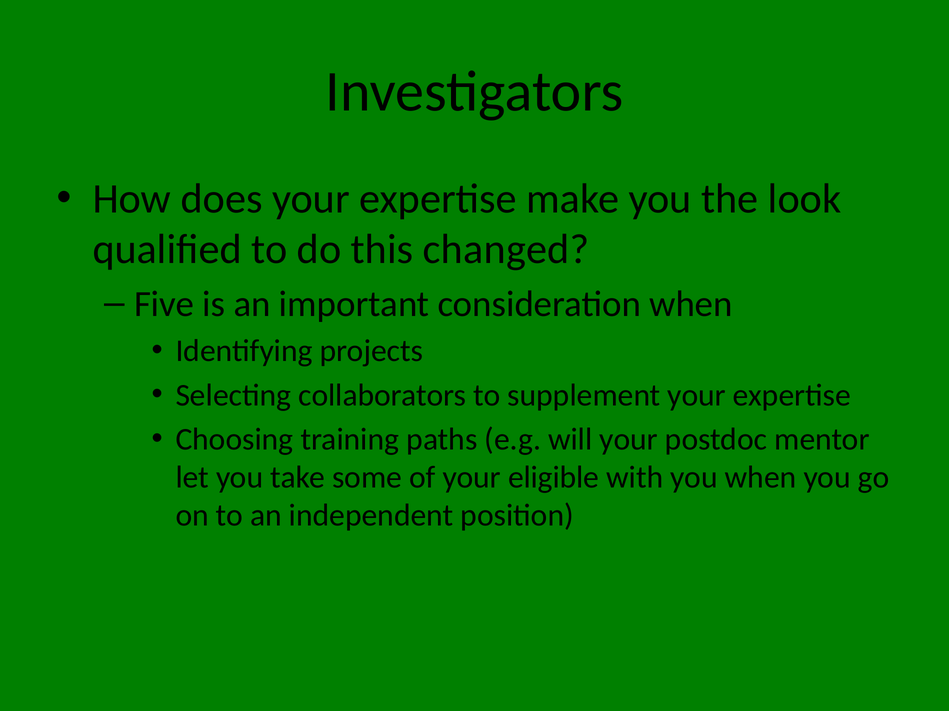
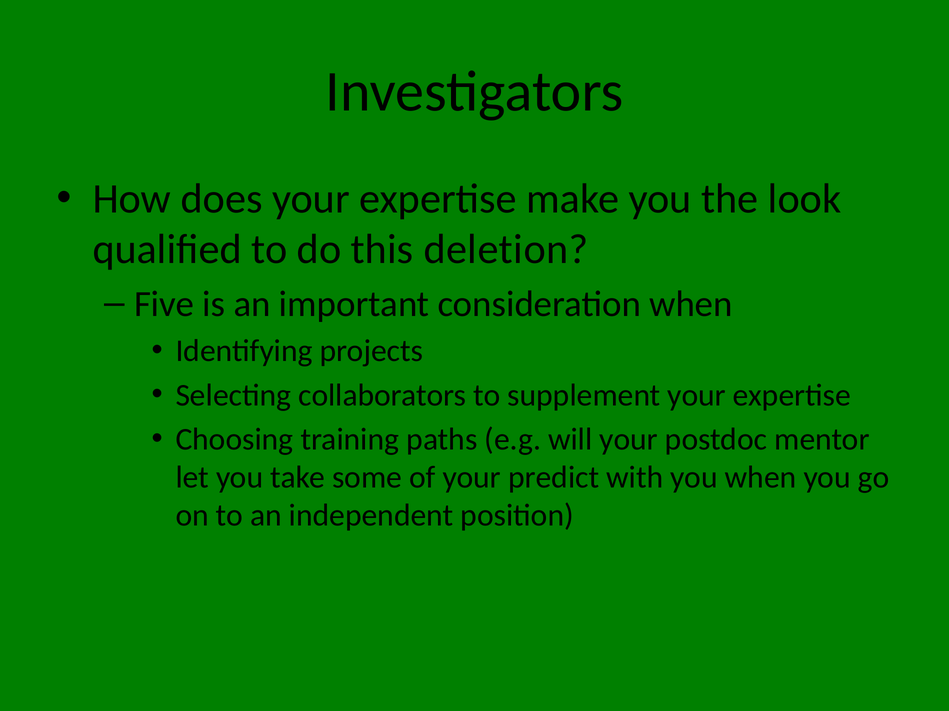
changed: changed -> deletion
eligible: eligible -> predict
